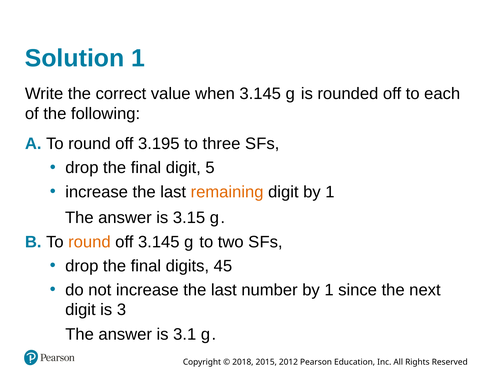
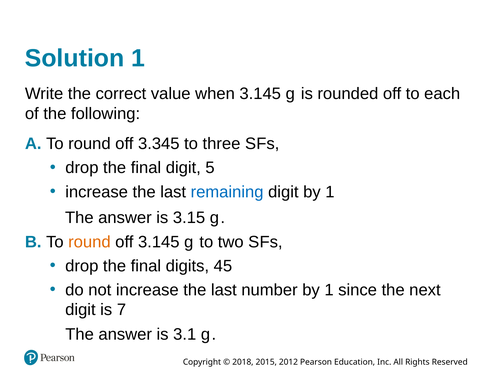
3.195: 3.195 -> 3.345
remaining colour: orange -> blue
3: 3 -> 7
